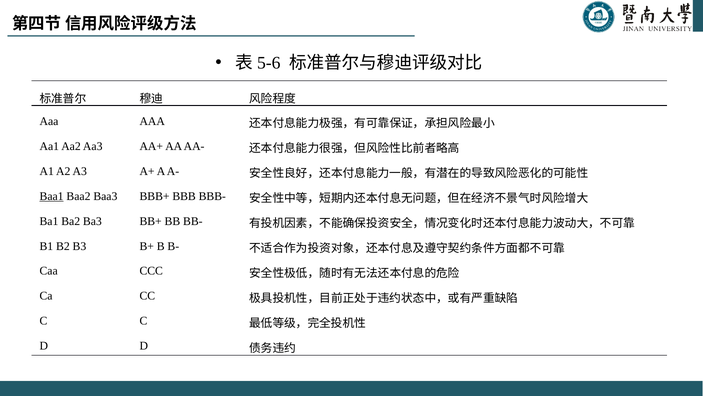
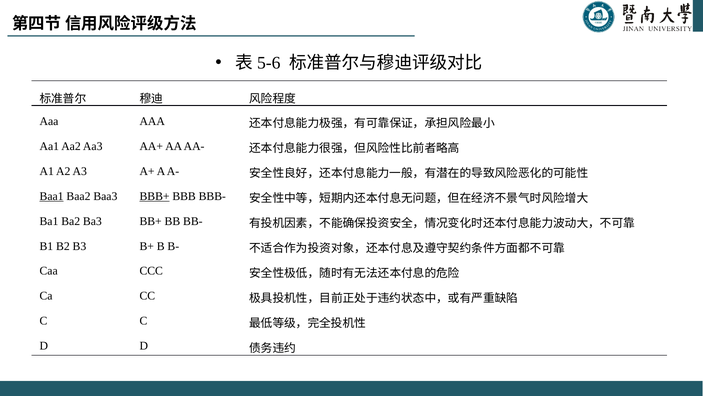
BBB+ underline: none -> present
